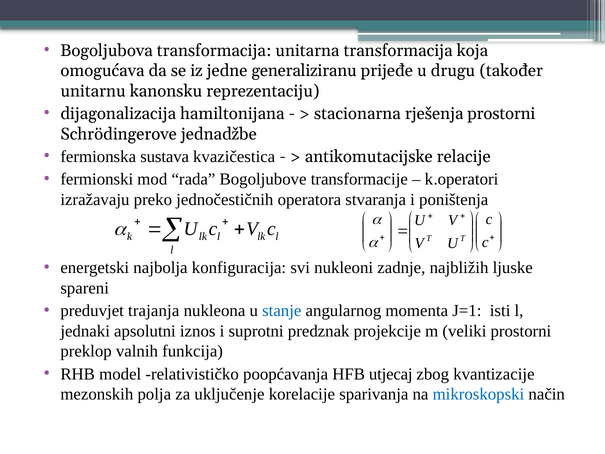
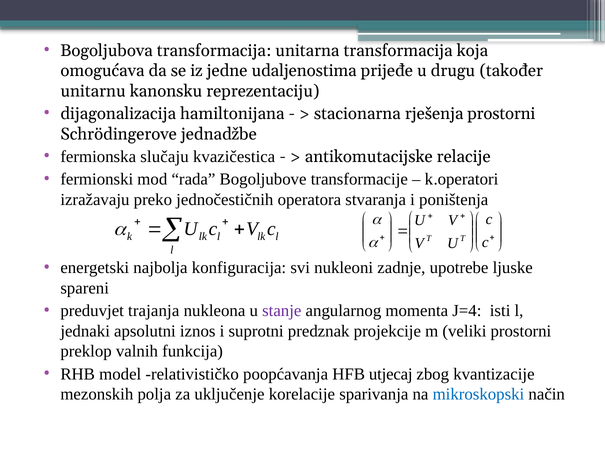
generaliziranu: generaliziranu -> udaljenostima
sustava: sustava -> slučaju
najbližih: najbližih -> upotrebe
stanje colour: blue -> purple
J=1: J=1 -> J=4
